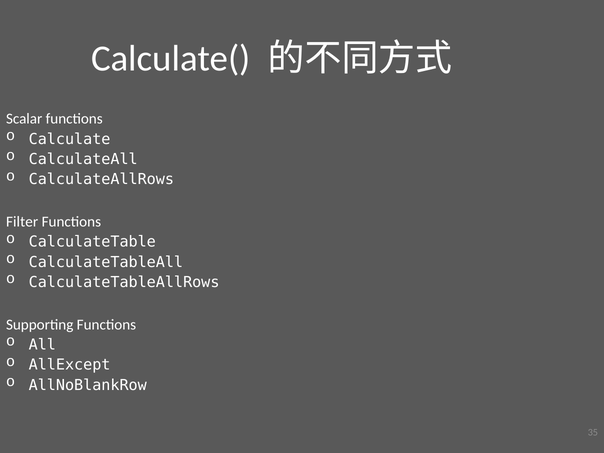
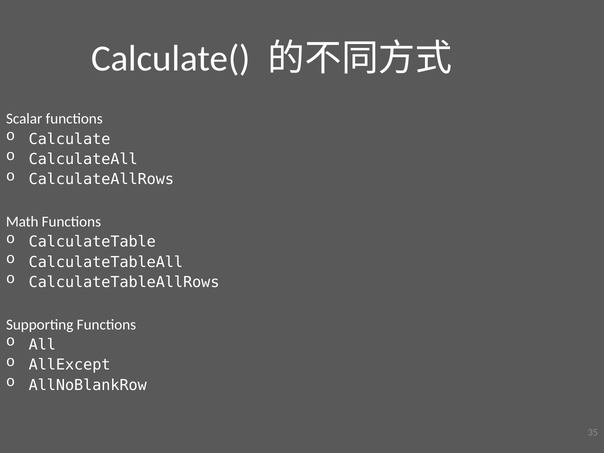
Filter: Filter -> Math
